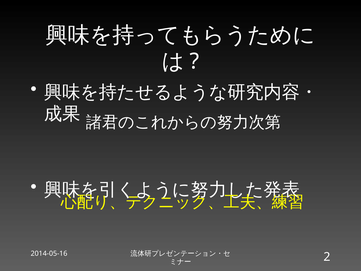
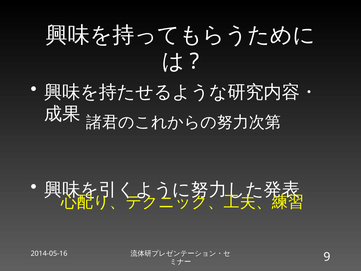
2: 2 -> 9
